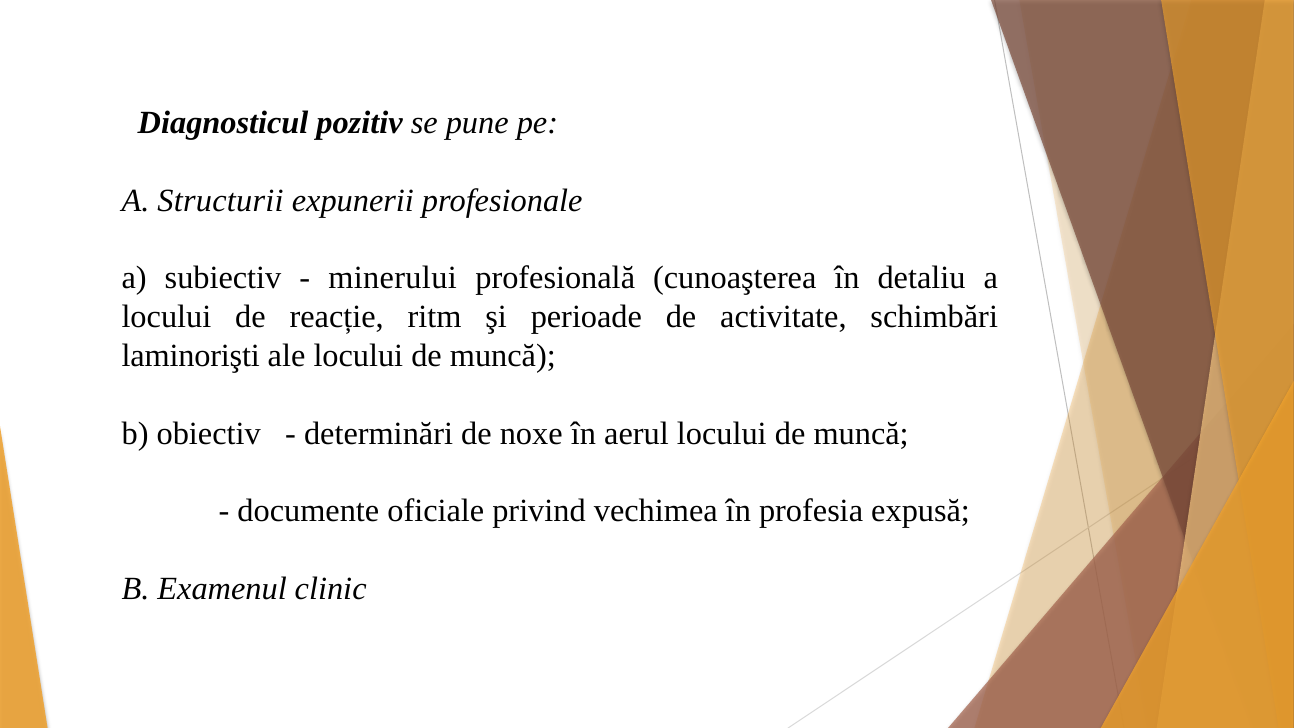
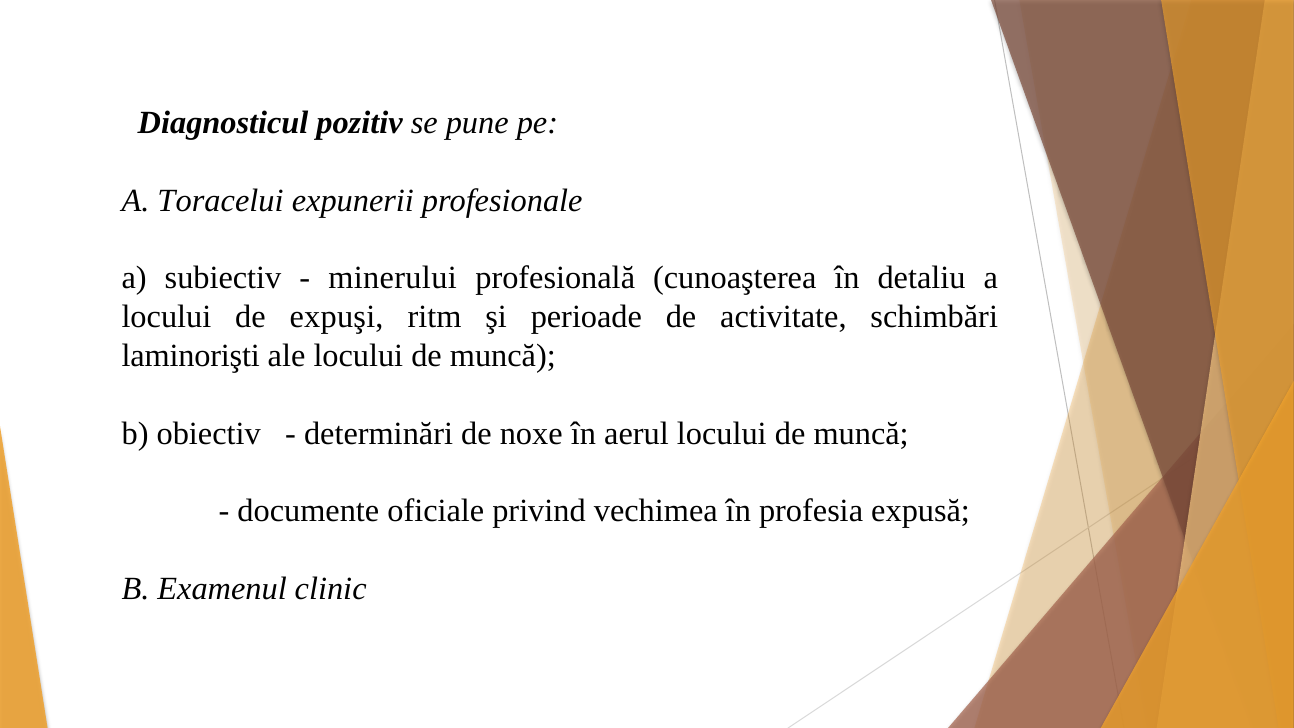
Structurii: Structurii -> Toracelui
reacție: reacție -> expuşi
